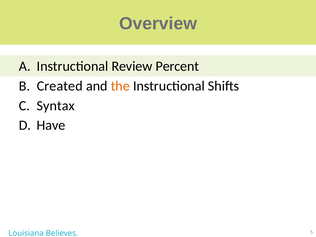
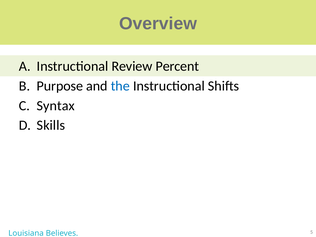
Created: Created -> Purpose
the colour: orange -> blue
Have: Have -> Skills
